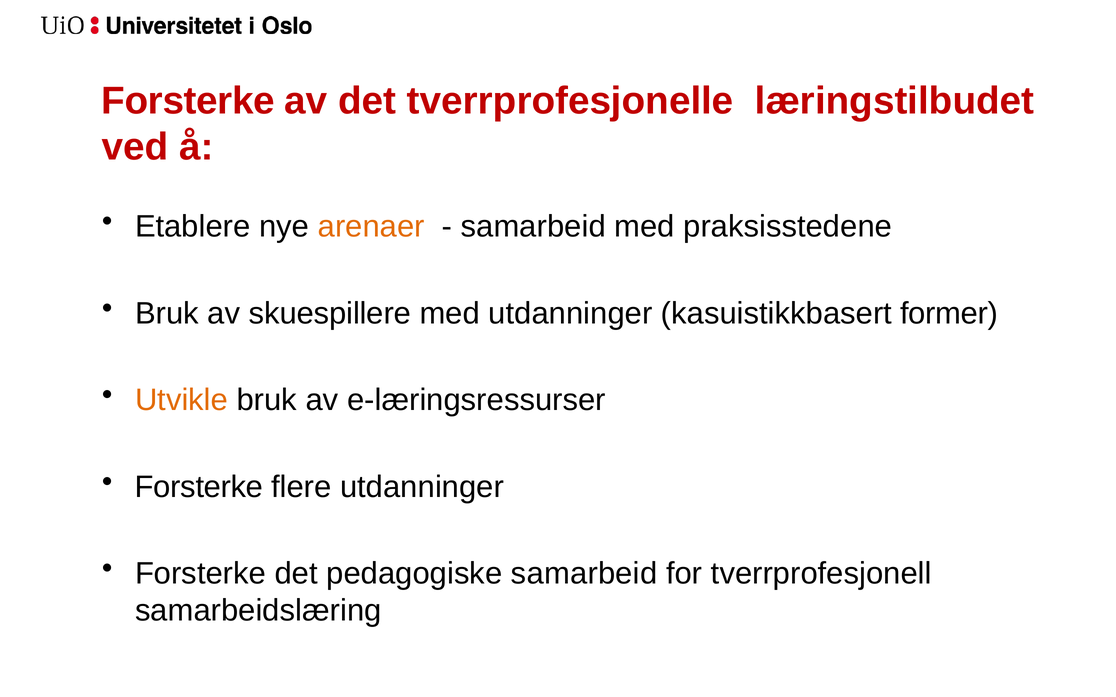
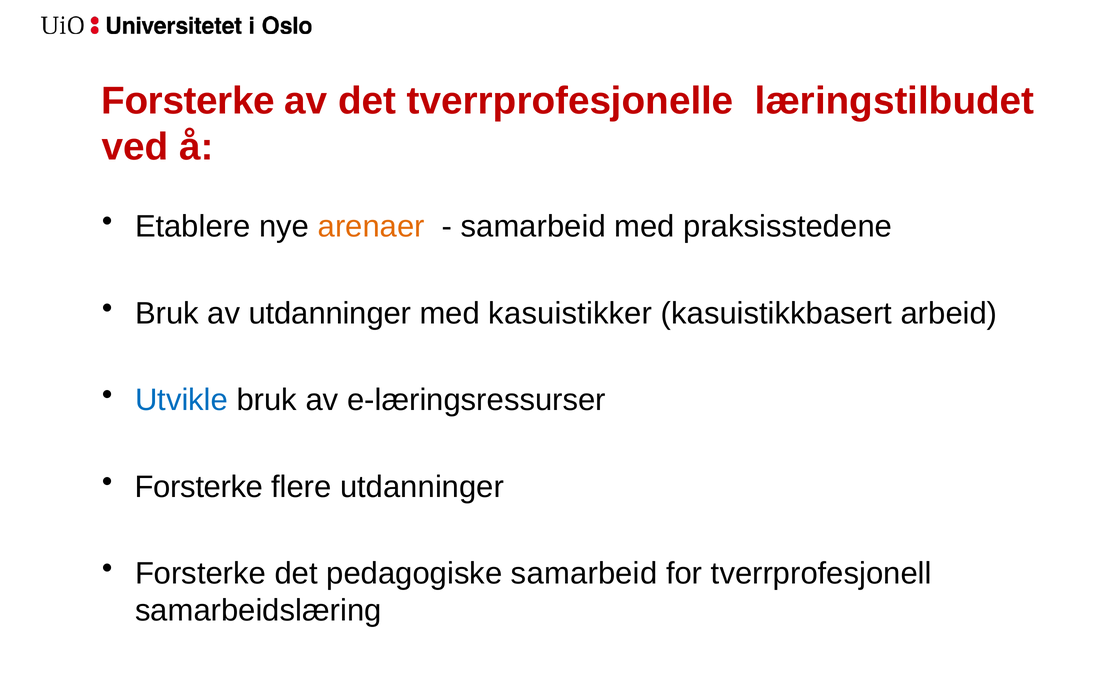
av skuespillere: skuespillere -> utdanninger
med utdanninger: utdanninger -> kasuistikker
former: former -> arbeid
Utvikle colour: orange -> blue
